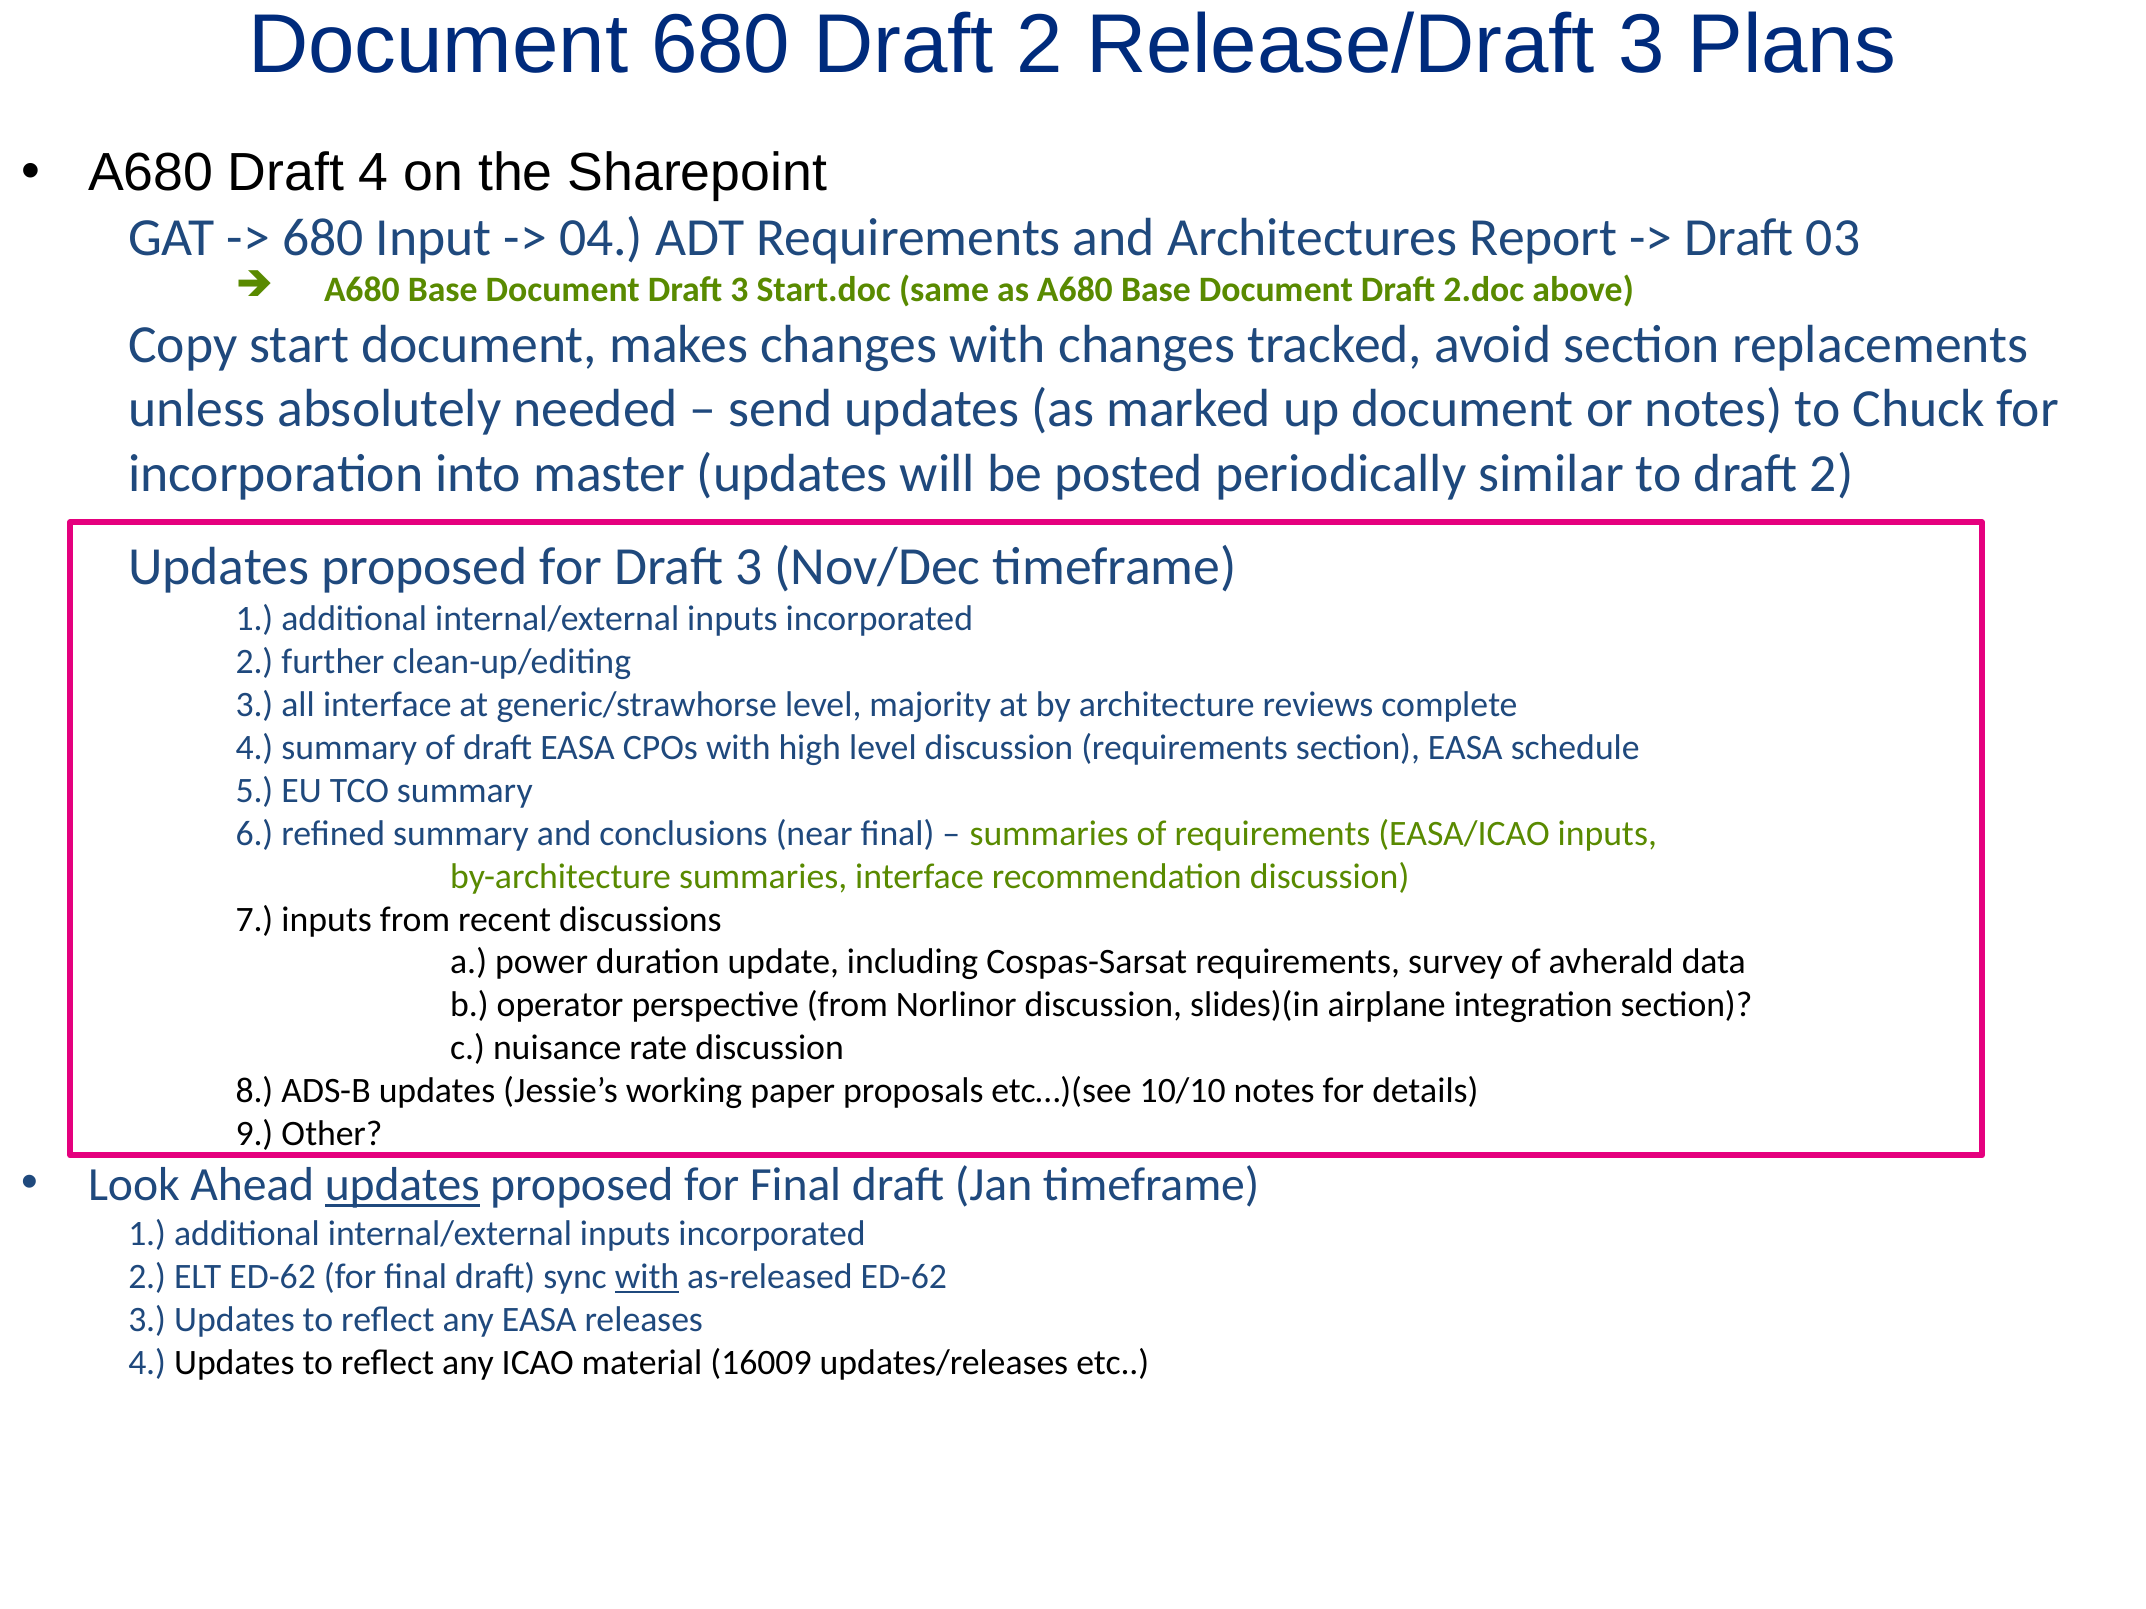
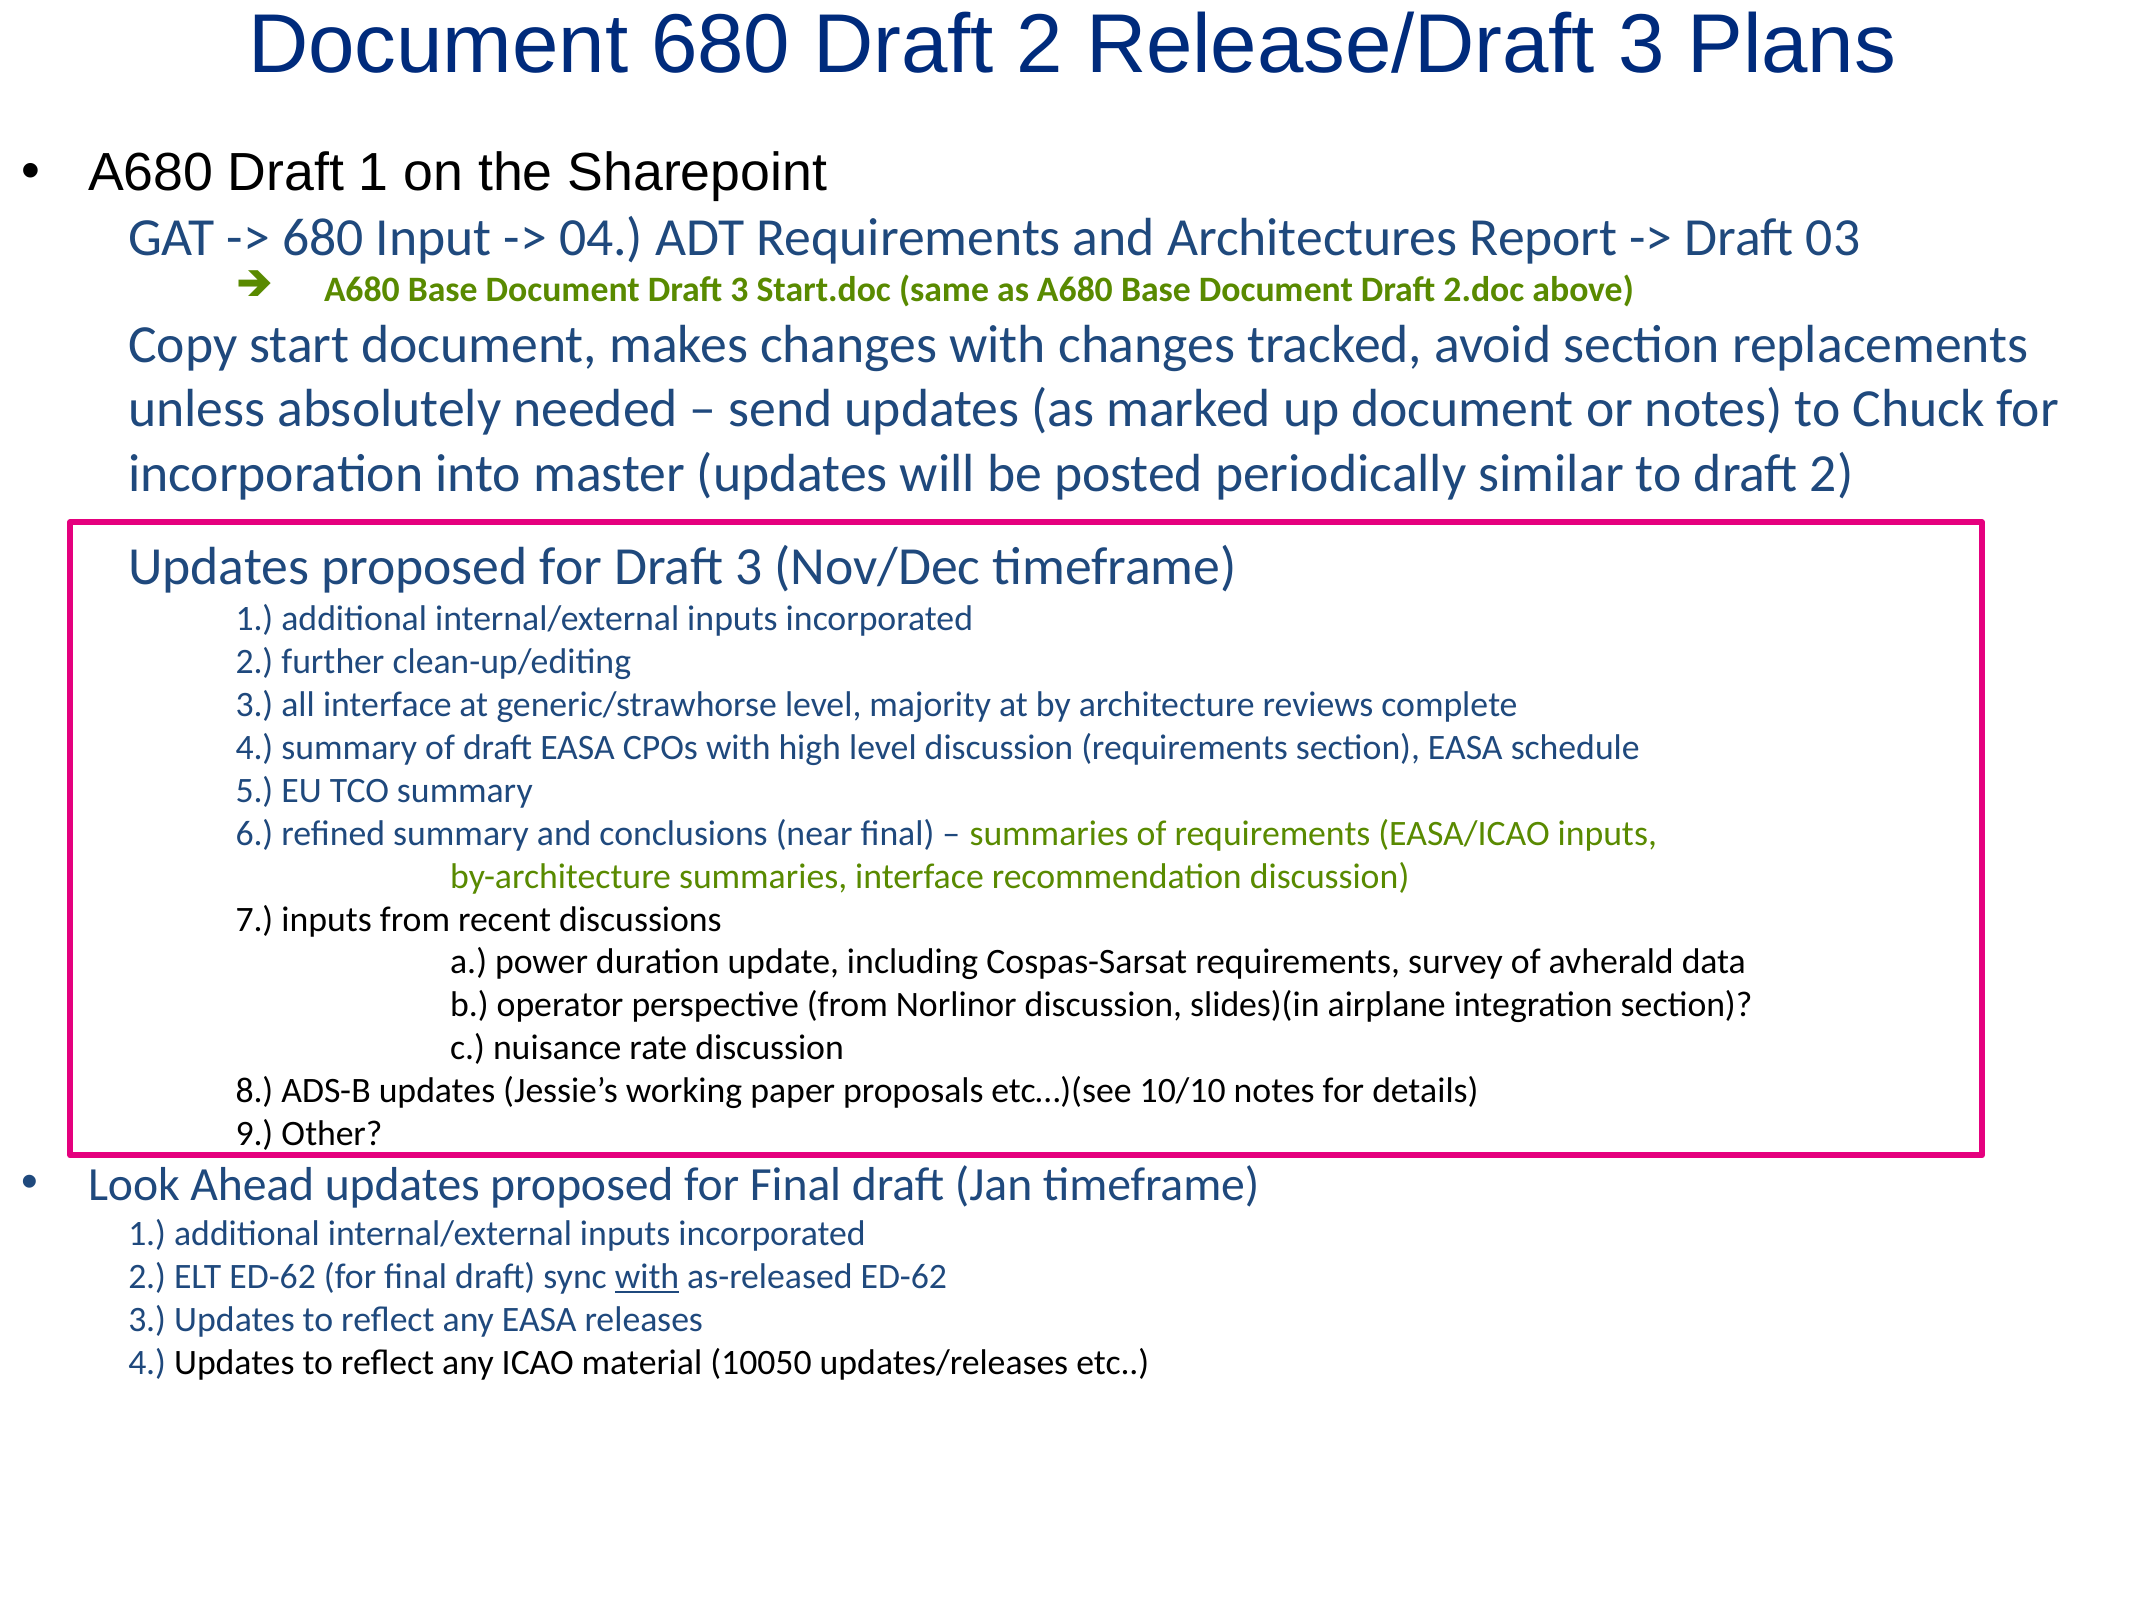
Draft 4: 4 -> 1
updates at (402, 1185) underline: present -> none
16009: 16009 -> 10050
